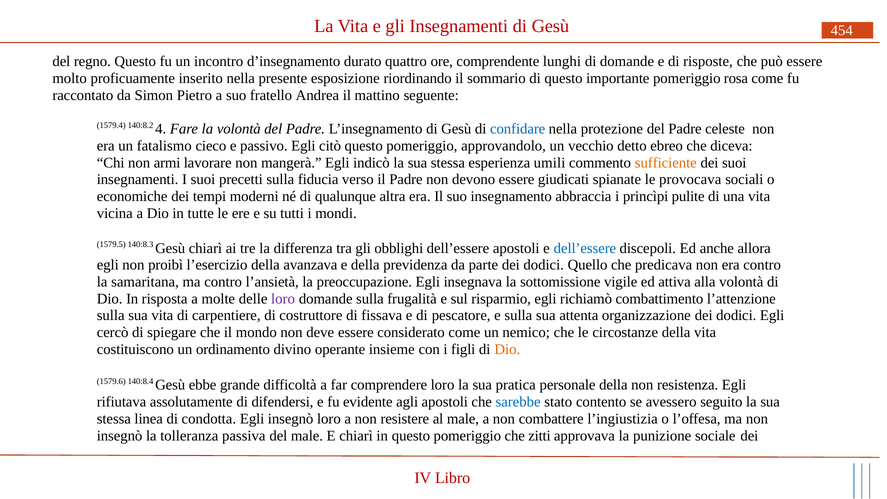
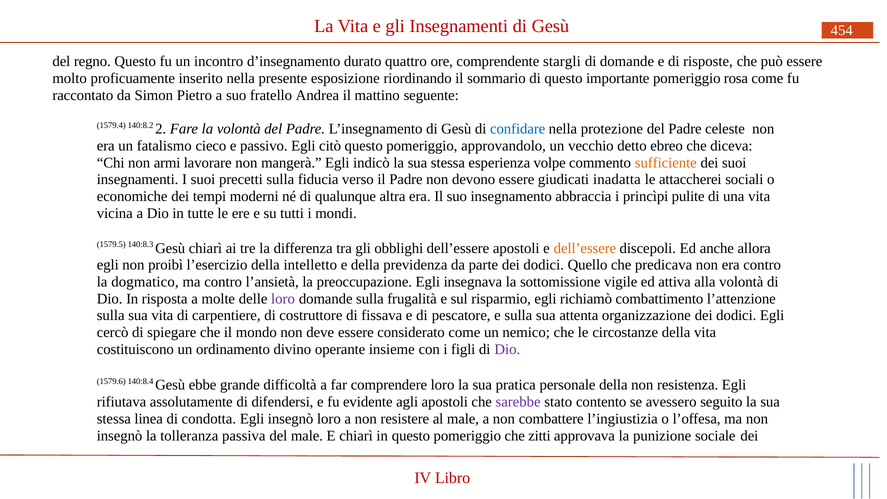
lunghi: lunghi -> stargli
4: 4 -> 2
umili: umili -> volpe
spianate: spianate -> inadatta
provocava: provocava -> attaccherei
dell’essere at (585, 248) colour: blue -> orange
avanzava: avanzava -> intelletto
samaritana: samaritana -> dogmatico
Dio at (507, 350) colour: orange -> purple
sarebbe colour: blue -> purple
